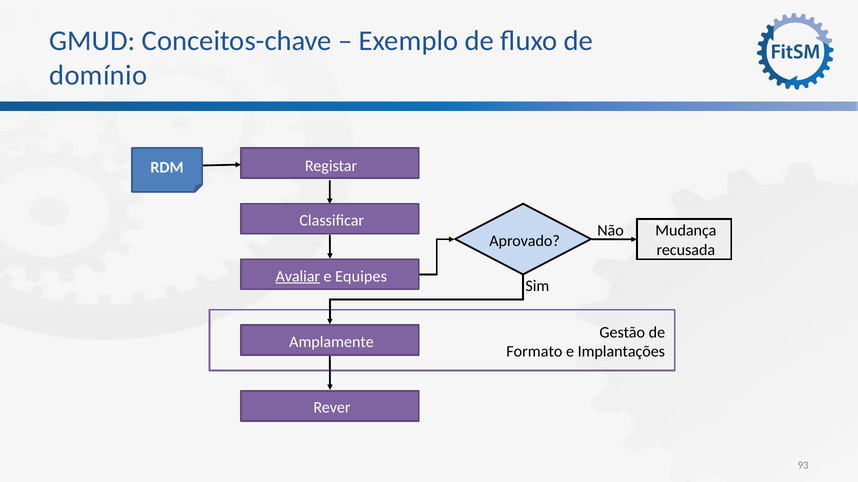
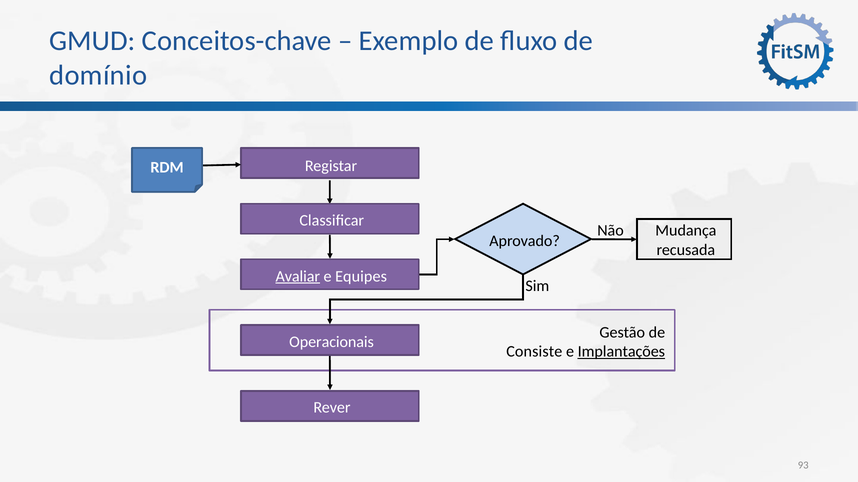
Amplamente: Amplamente -> Operacionais
Formato: Formato -> Consiste
Implantações underline: none -> present
